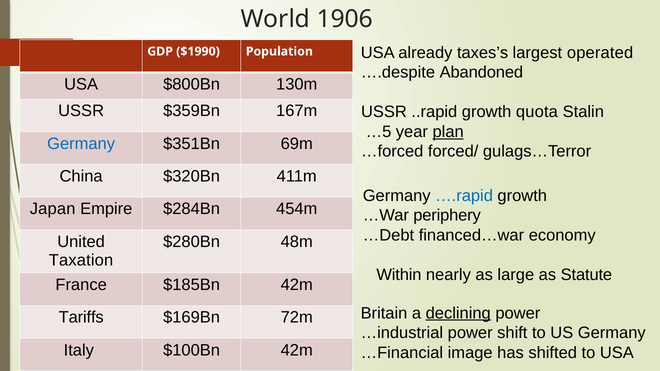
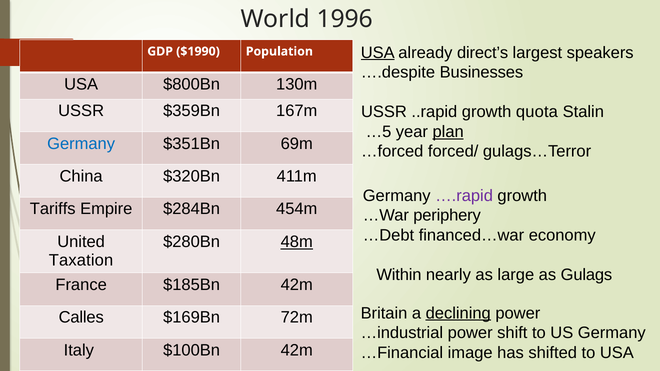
1906: 1906 -> 1996
USA at (378, 53) underline: none -> present
taxes’s: taxes’s -> direct’s
operated: operated -> speakers
Abandoned: Abandoned -> Businesses
….rapid colour: blue -> purple
Japan: Japan -> Tariffs
48m underline: none -> present
Statute: Statute -> Gulags
Tariffs: Tariffs -> Calles
